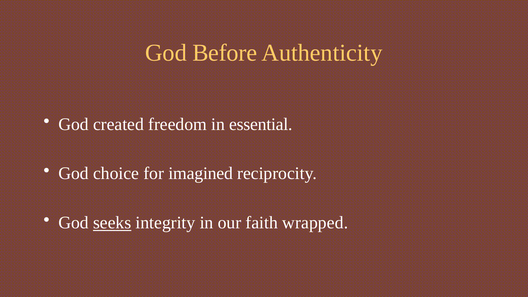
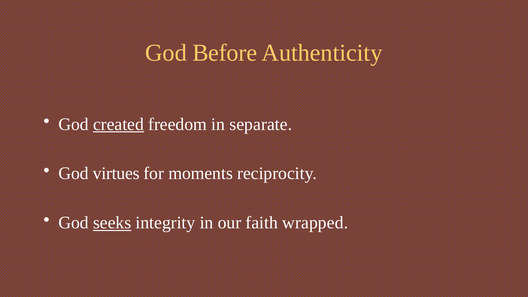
created underline: none -> present
essential: essential -> separate
choice: choice -> virtues
imagined: imagined -> moments
